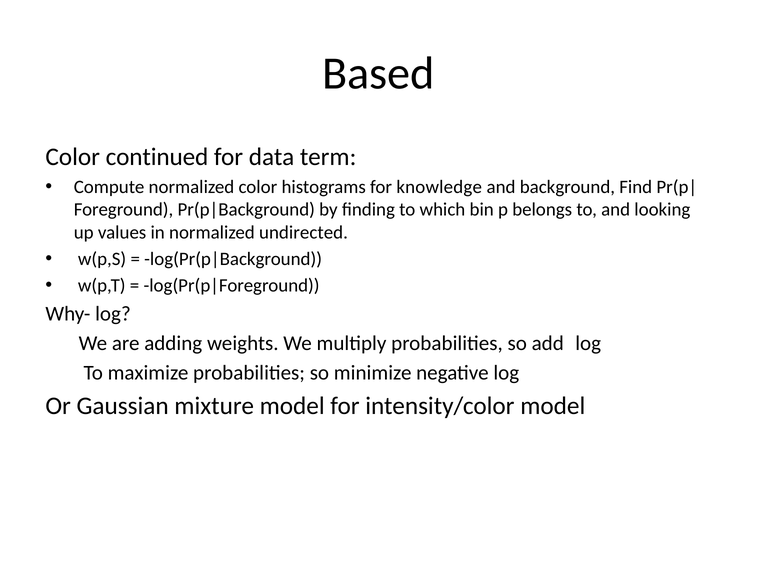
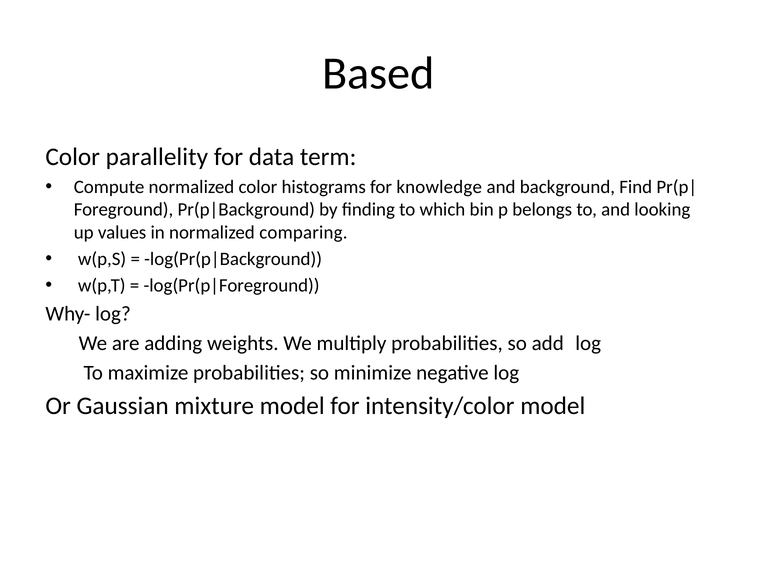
continued: continued -> parallelity
undirected: undirected -> comparing
